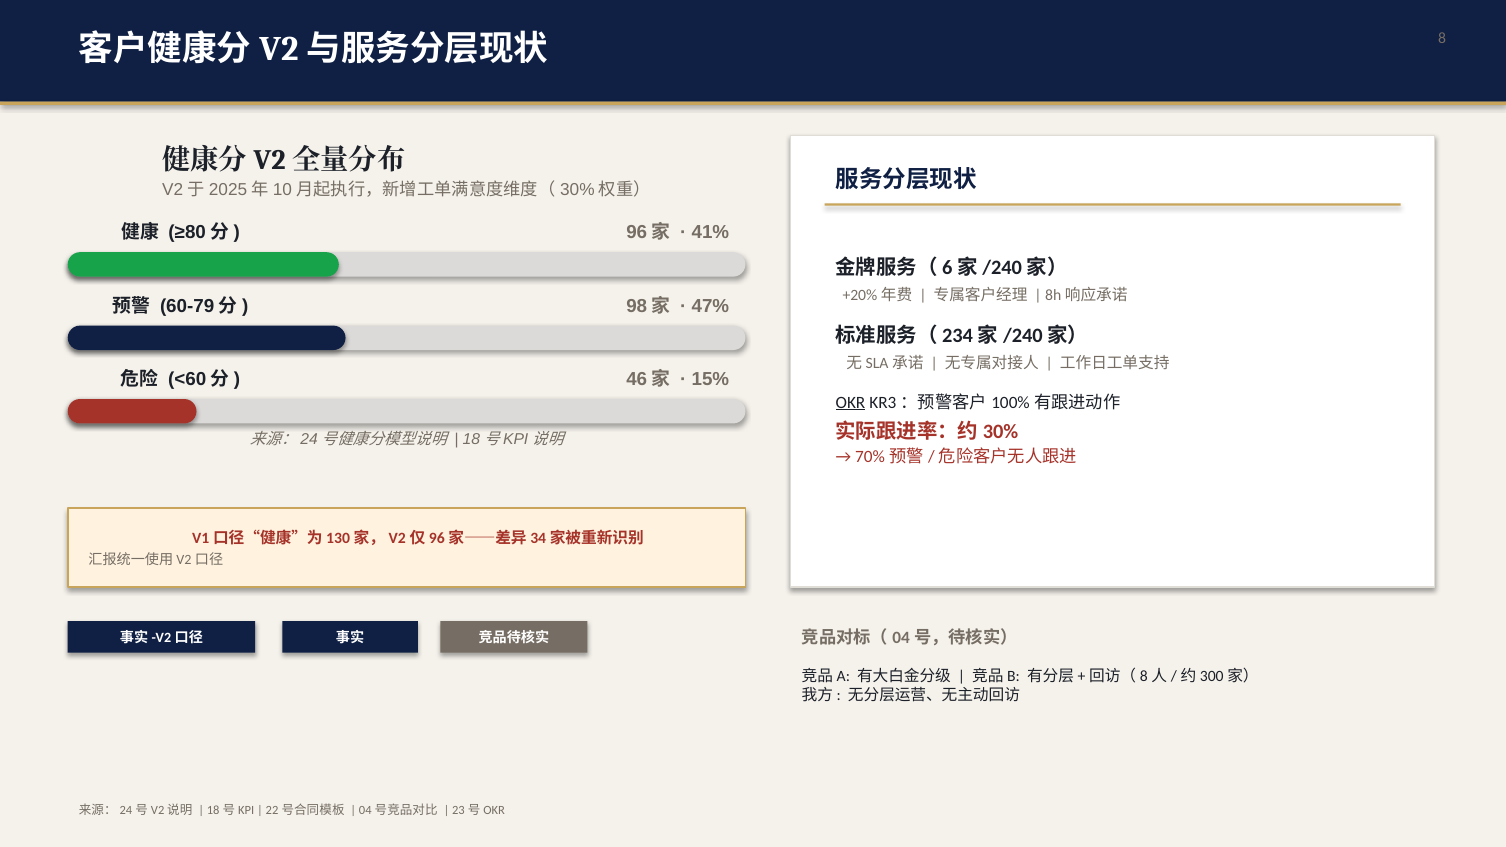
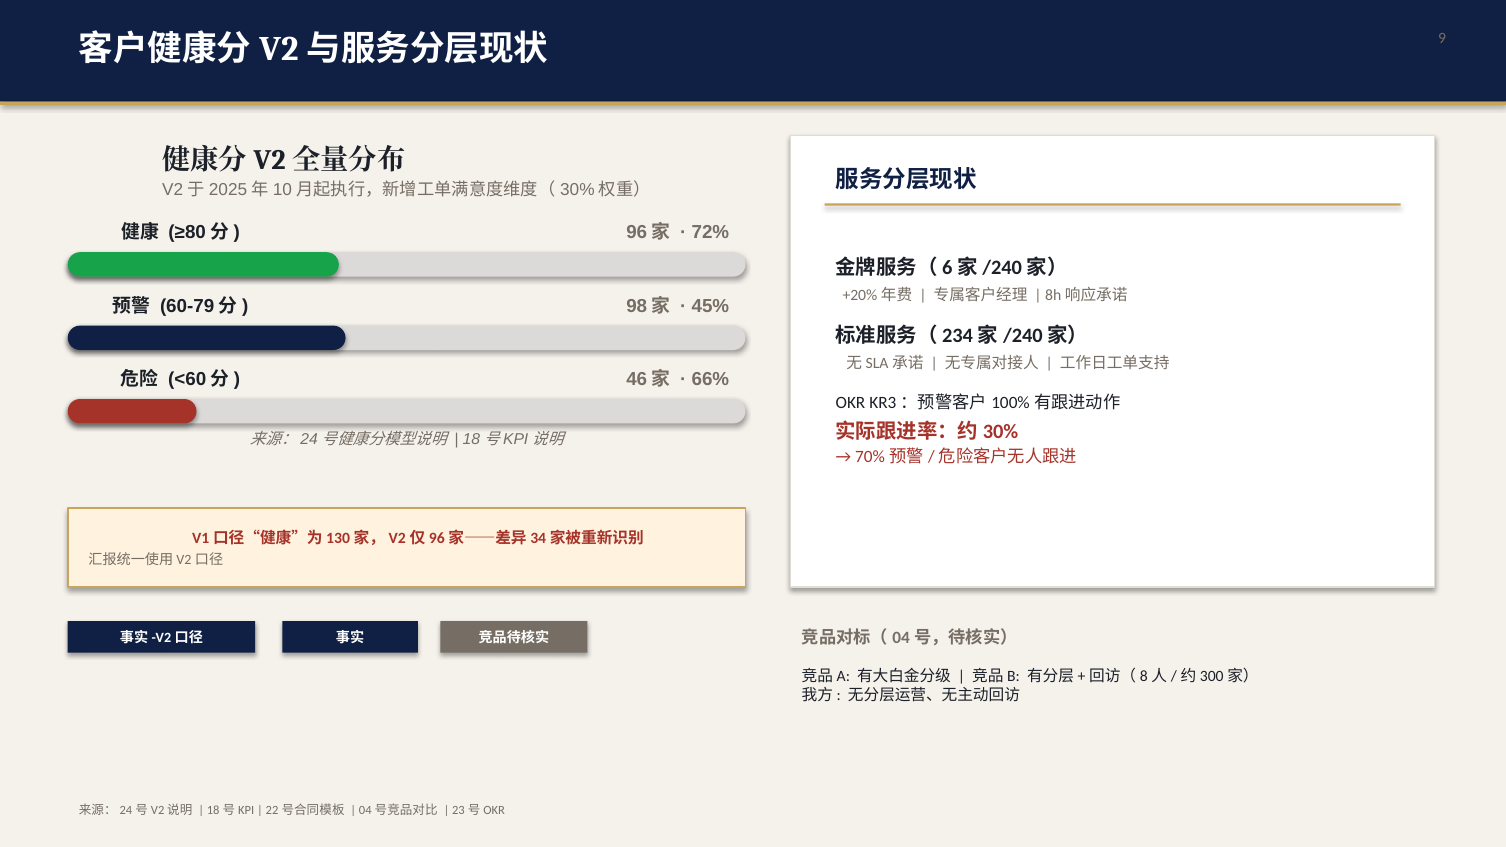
8: 8 -> 9
41%: 41% -> 72%
47%: 47% -> 45%
15%: 15% -> 66%
OKR underline: present -> none
